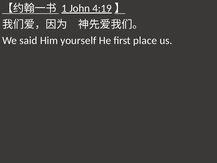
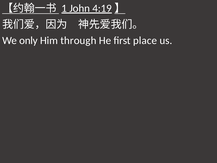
said: said -> only
yourself: yourself -> through
